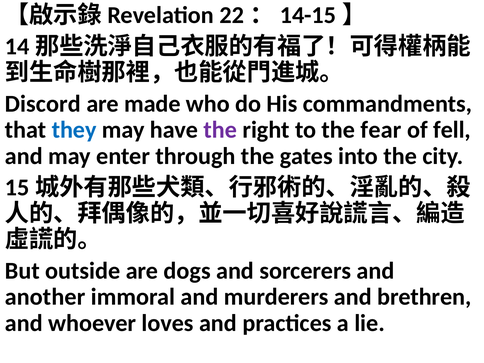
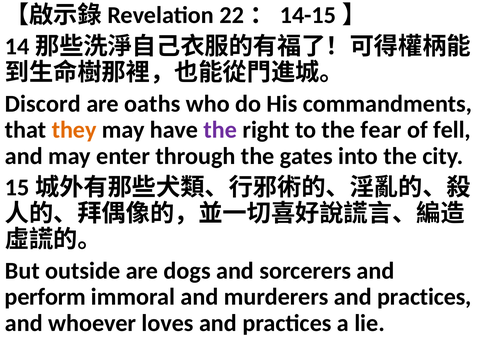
made: made -> oaths
they colour: blue -> orange
another: another -> perform
murderers and brethren: brethren -> practices
